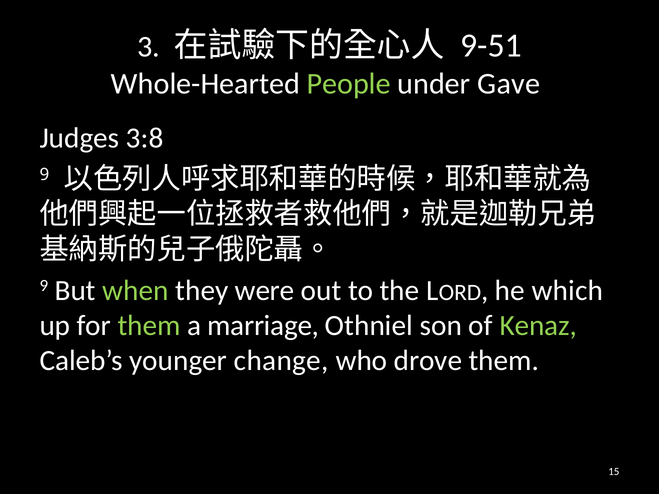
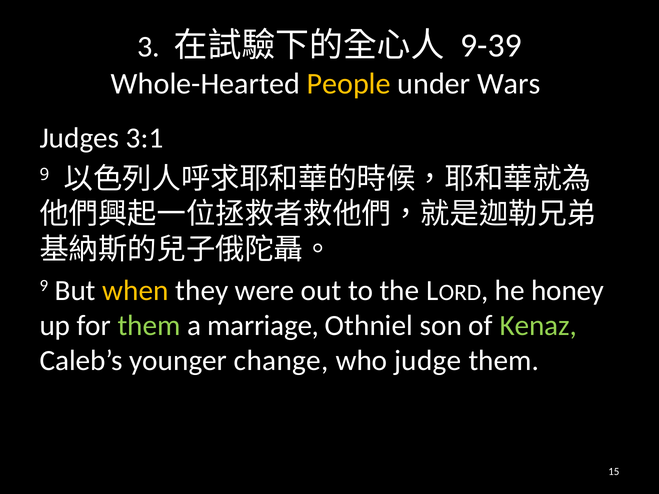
9-51: 9-51 -> 9-39
People colour: light green -> yellow
Gave: Gave -> Wars
3:8: 3:8 -> 3:1
when colour: light green -> yellow
which: which -> honey
drove: drove -> judge
